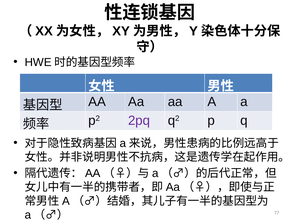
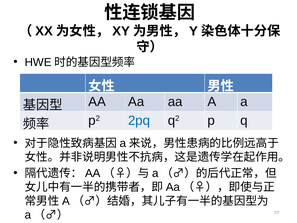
2pq colour: purple -> blue
